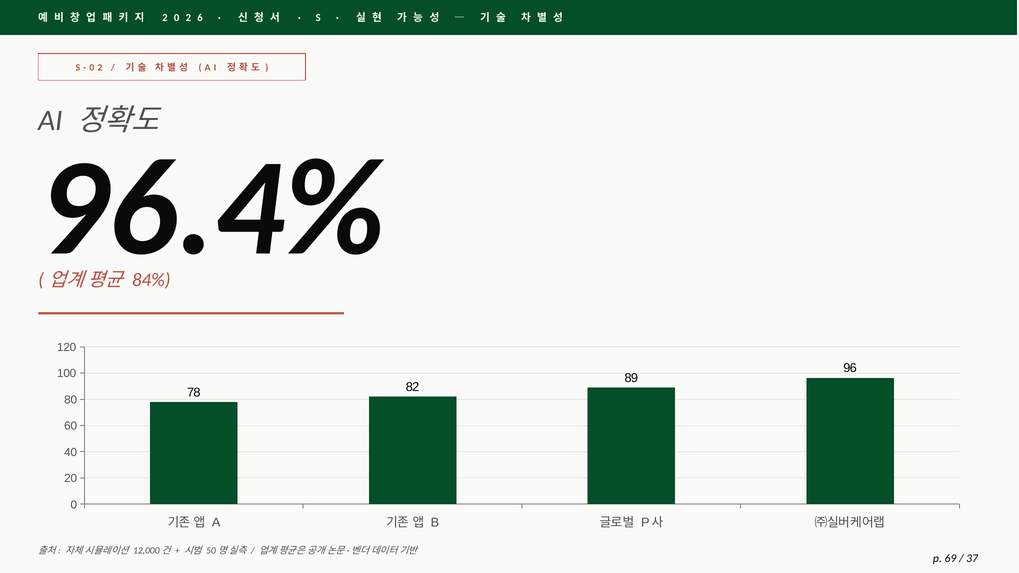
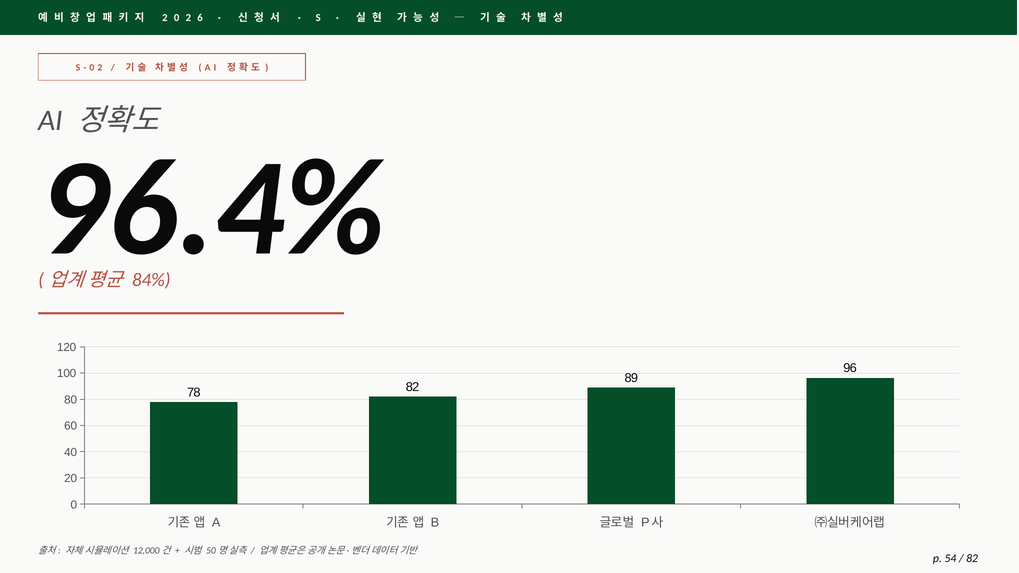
69: 69 -> 54
37 at (972, 559): 37 -> 82
